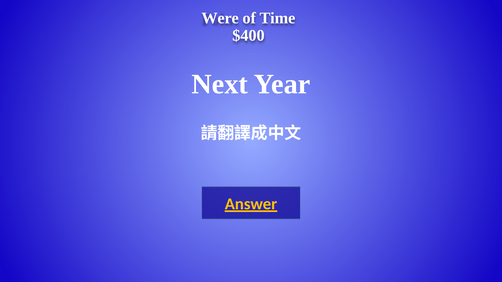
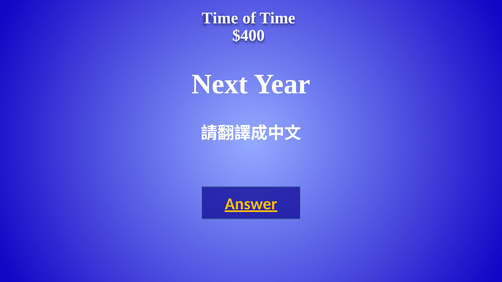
Were at (220, 18): Were -> Time
